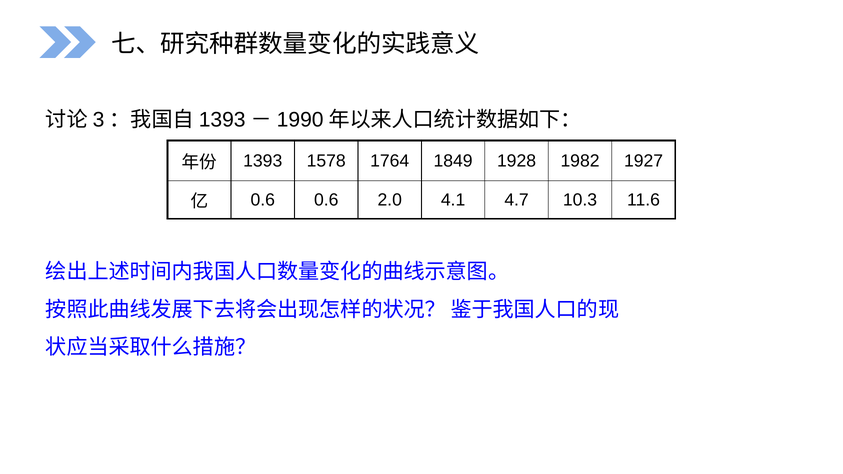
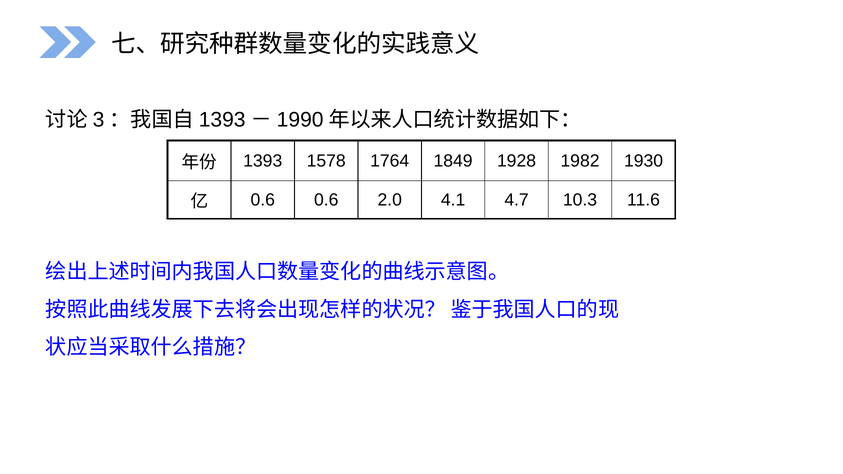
1927: 1927 -> 1930
